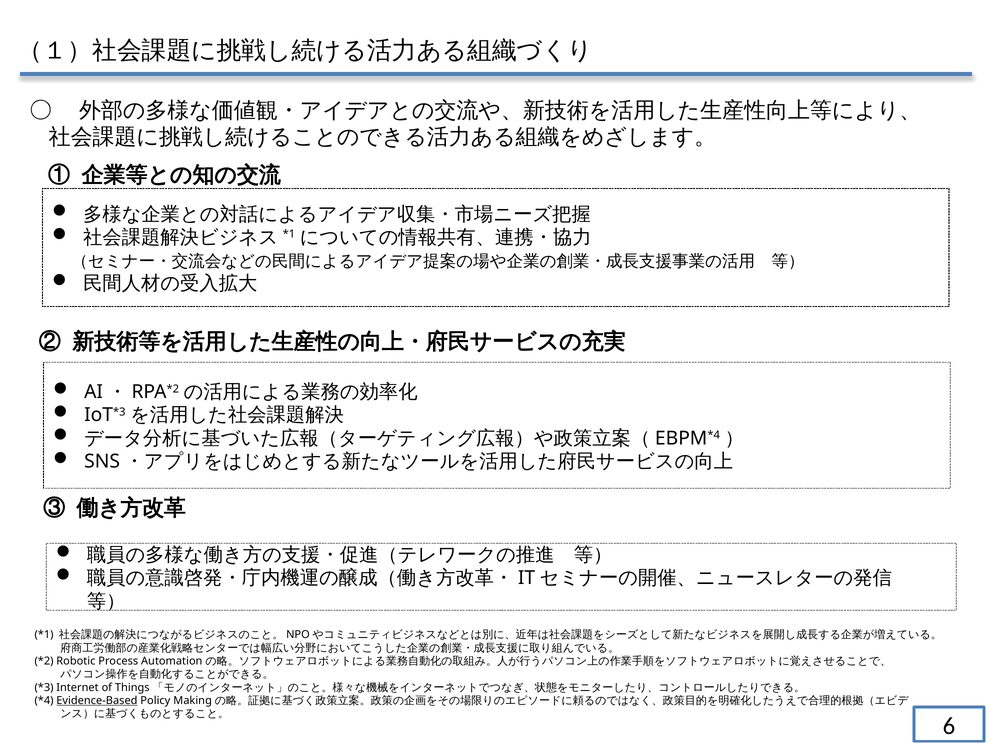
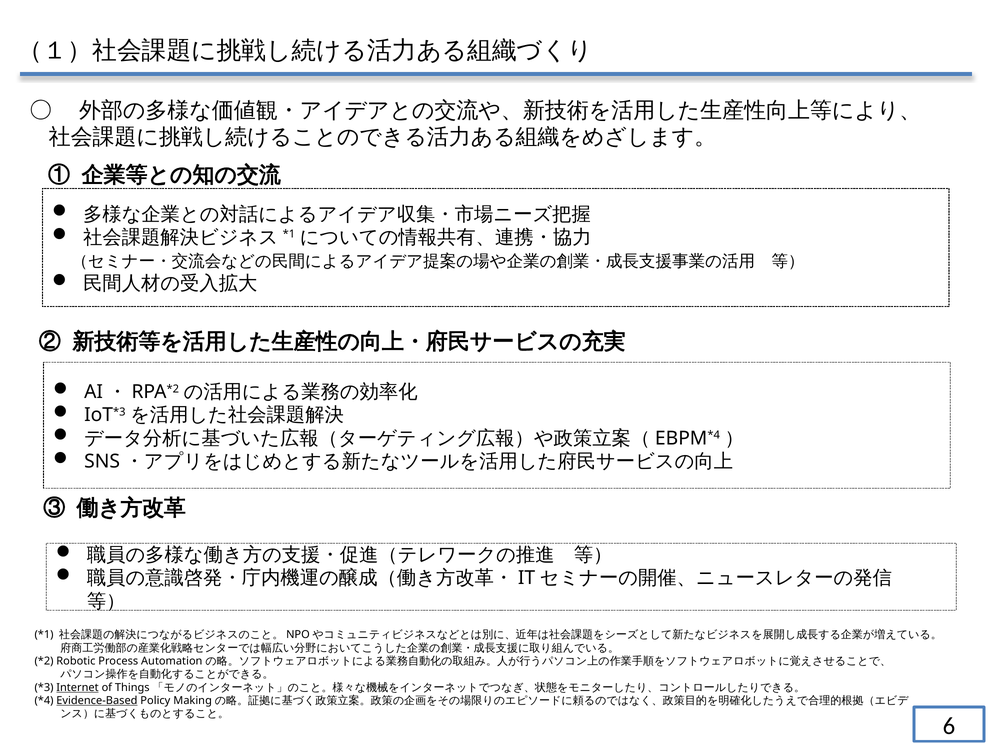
Internet underline: none -> present
